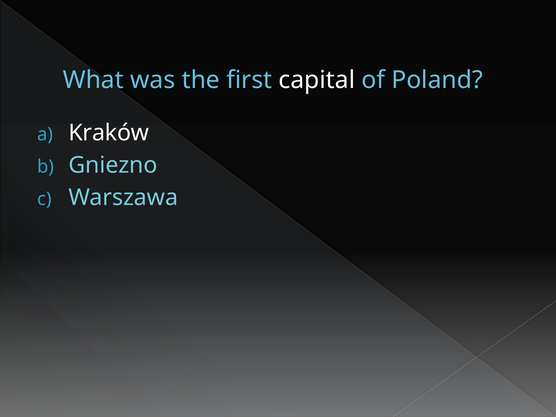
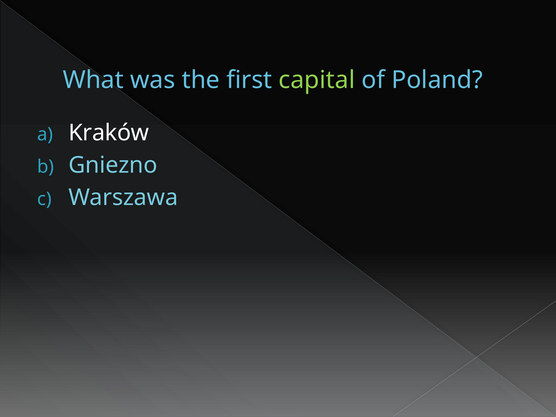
capital colour: white -> light green
